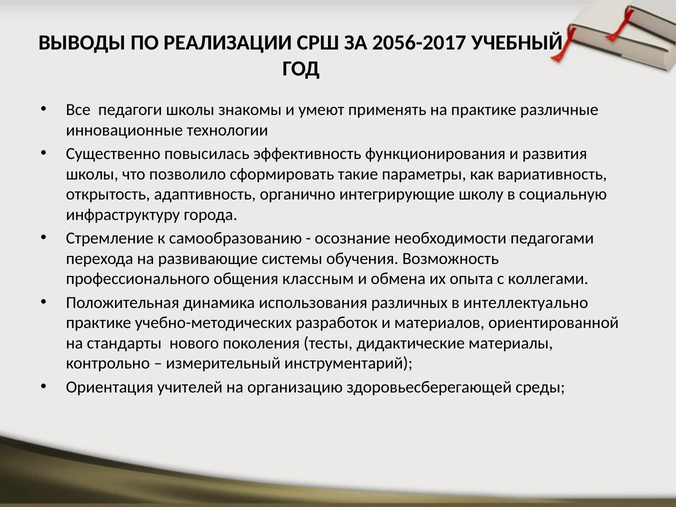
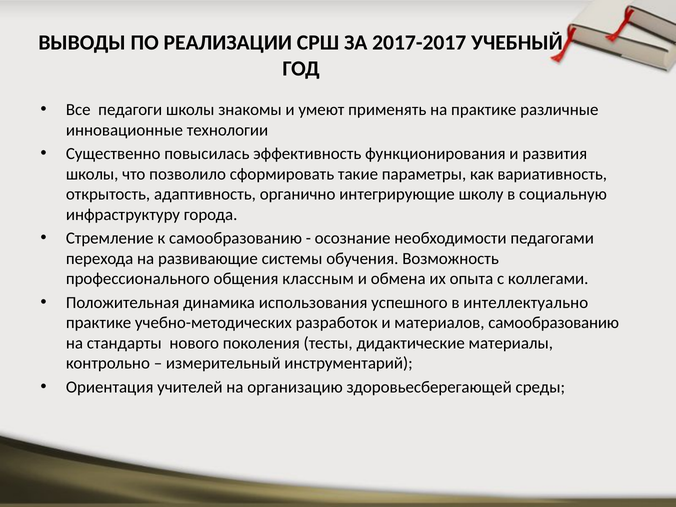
2056-2017: 2056-2017 -> 2017-2017
различных: различных -> успешного
материалов ориентированной: ориентированной -> самообразованию
